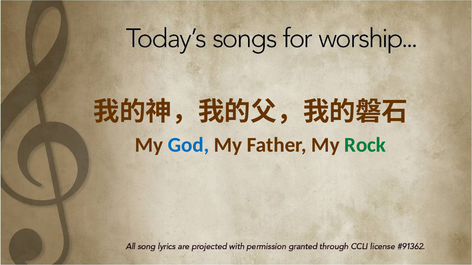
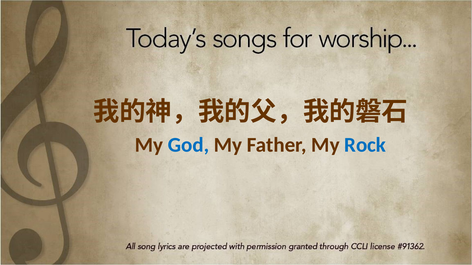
Rock colour: green -> blue
